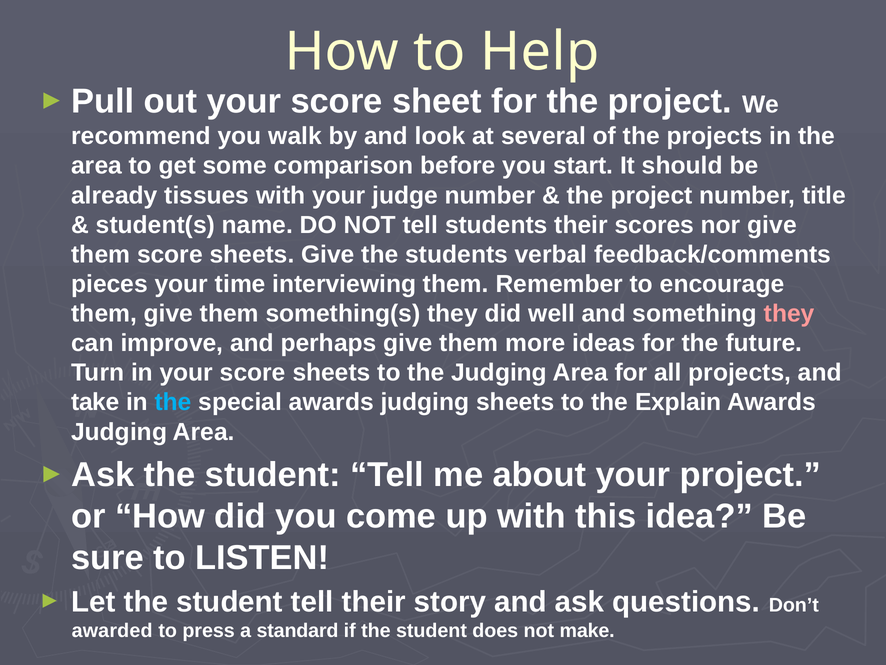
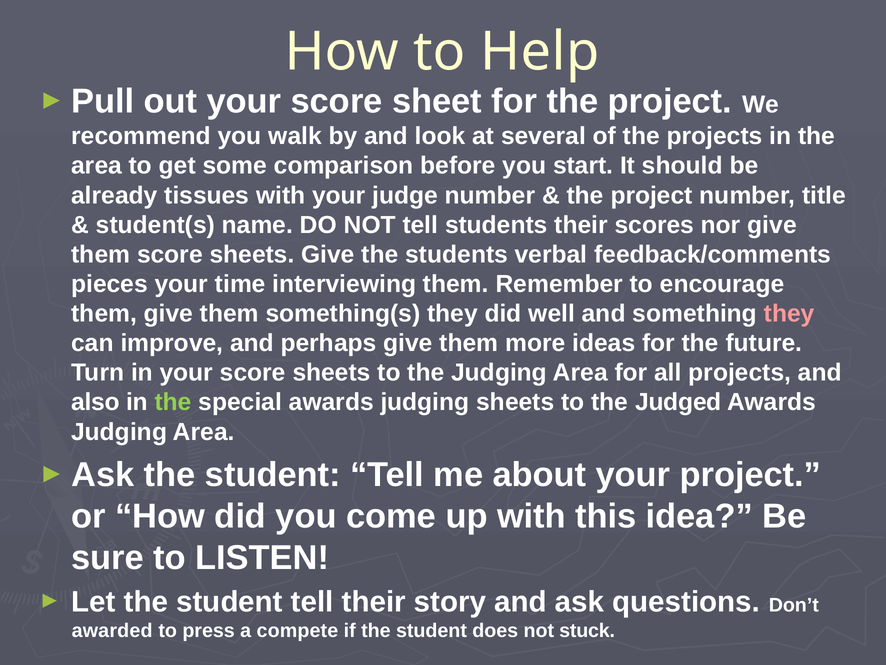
take: take -> also
the at (173, 402) colour: light blue -> light green
Explain: Explain -> Judged
standard: standard -> compete
make: make -> stuck
